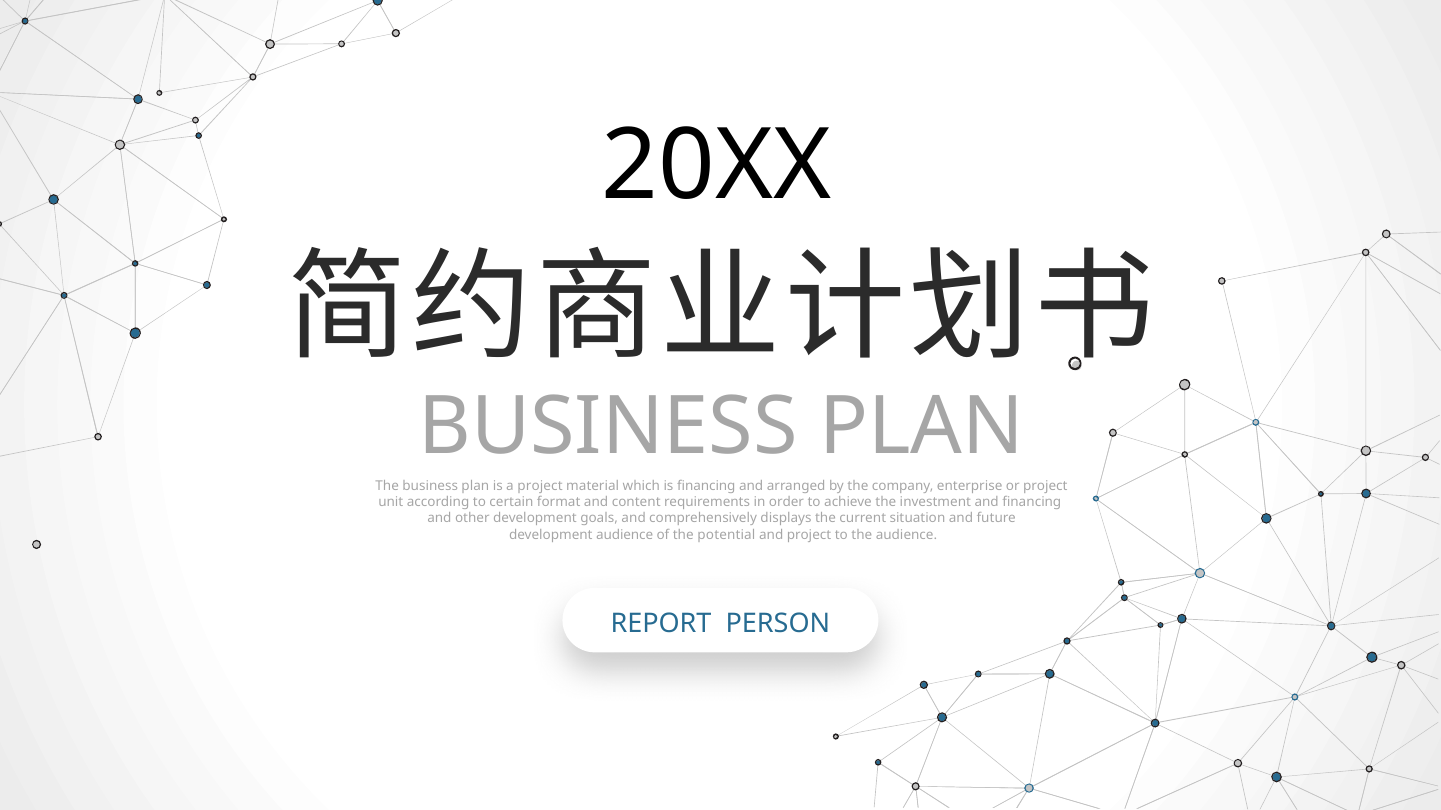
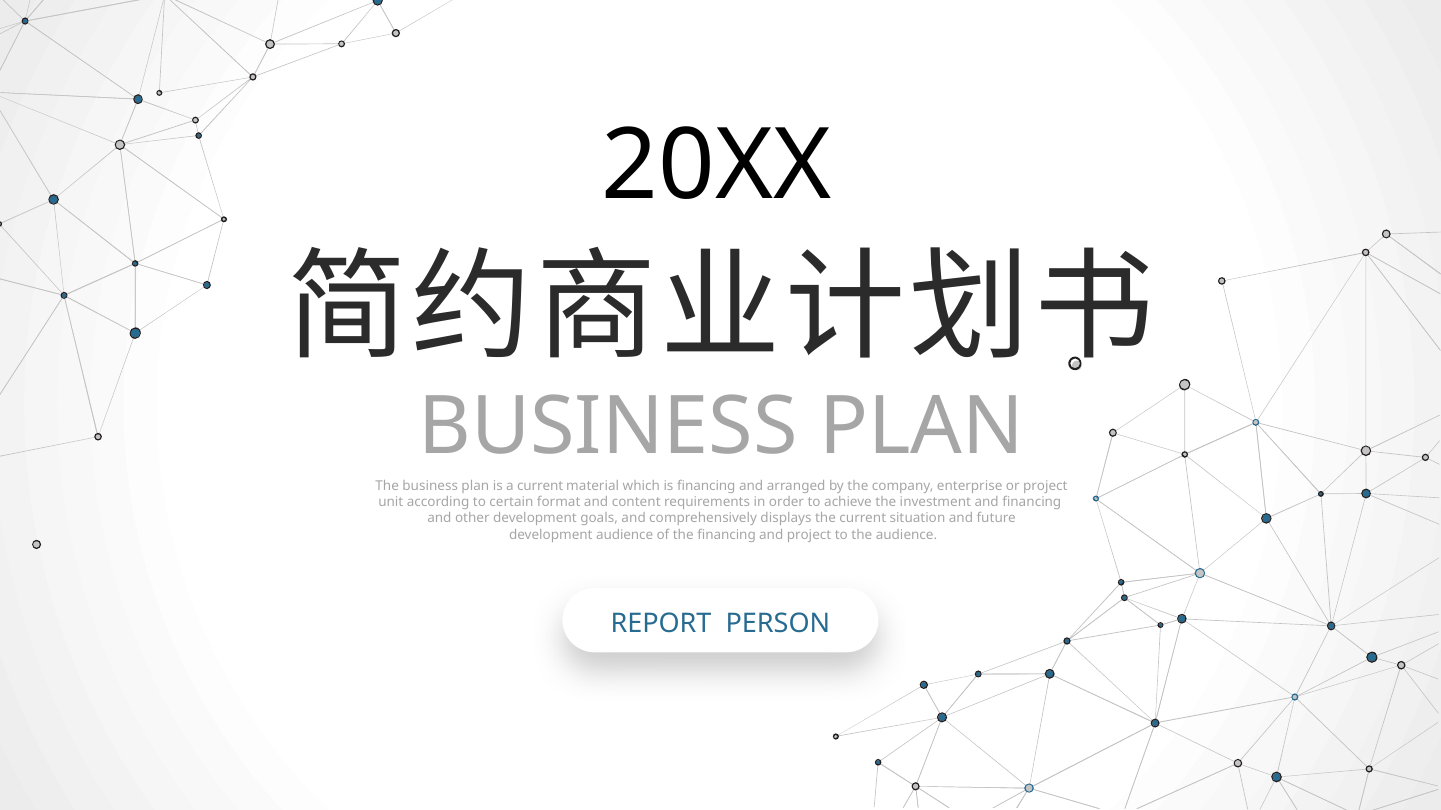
a project: project -> current
the potential: potential -> financing
